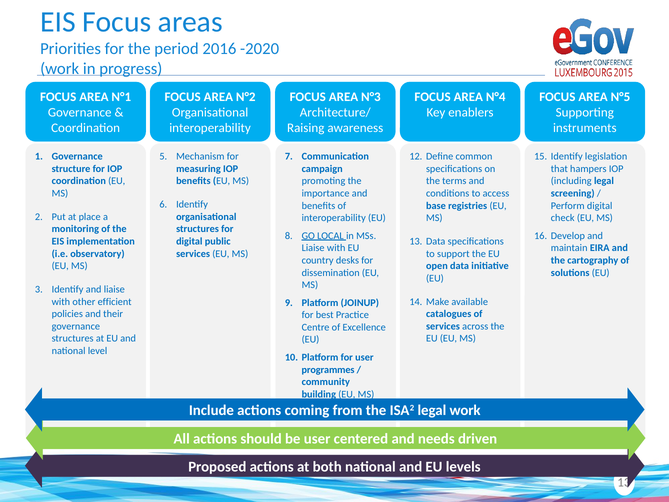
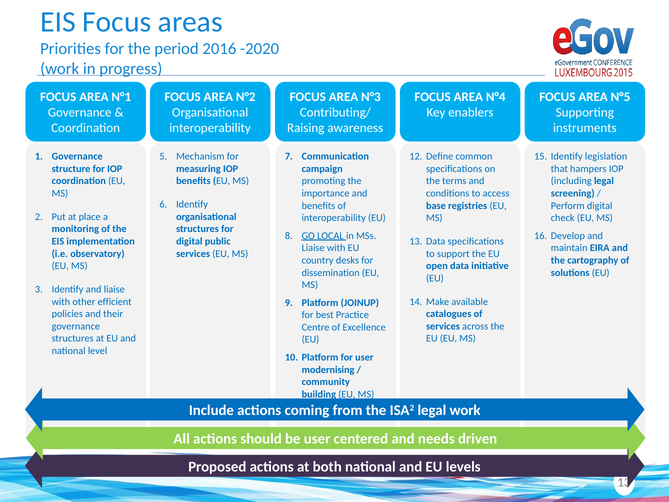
Architecture/: Architecture/ -> Contributing/
programmes: programmes -> modernising
